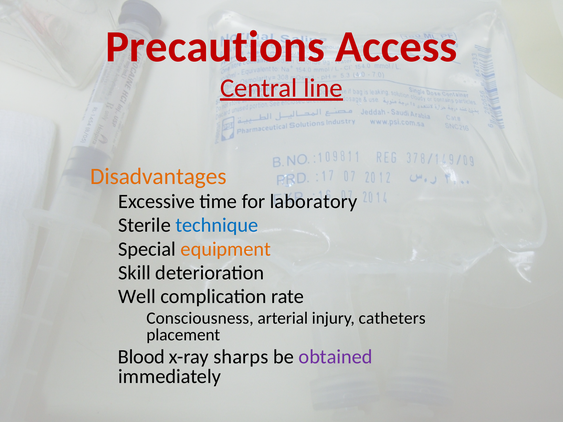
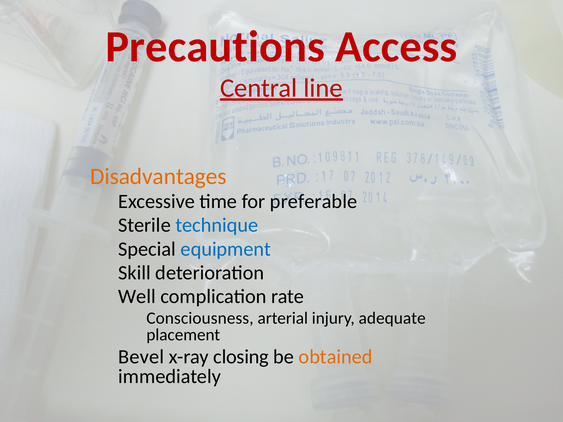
laboratory: laboratory -> preferable
equipment colour: orange -> blue
catheters: catheters -> adequate
Blood: Blood -> Bevel
sharps: sharps -> closing
obtained colour: purple -> orange
